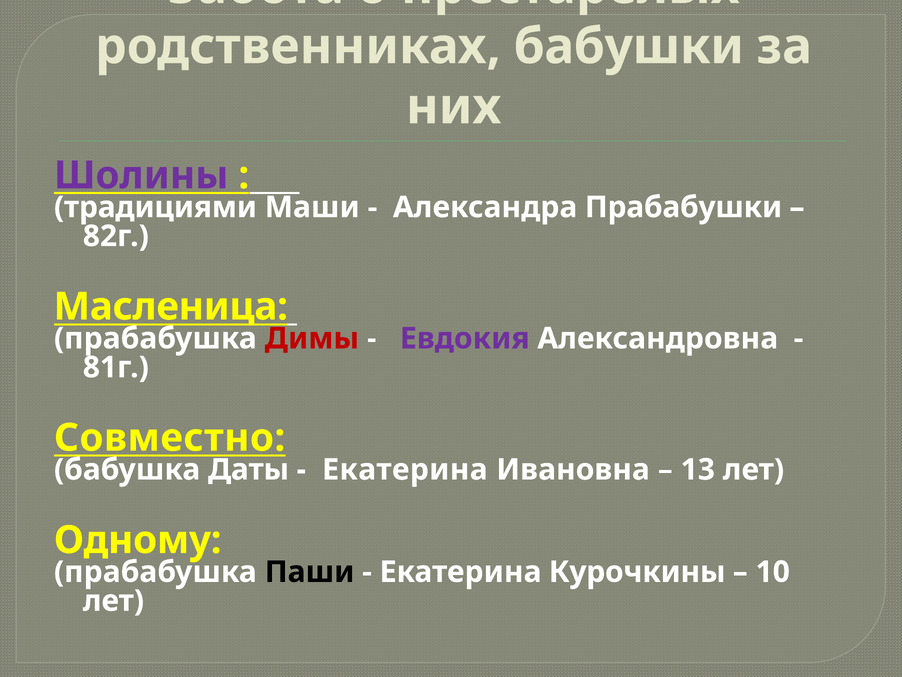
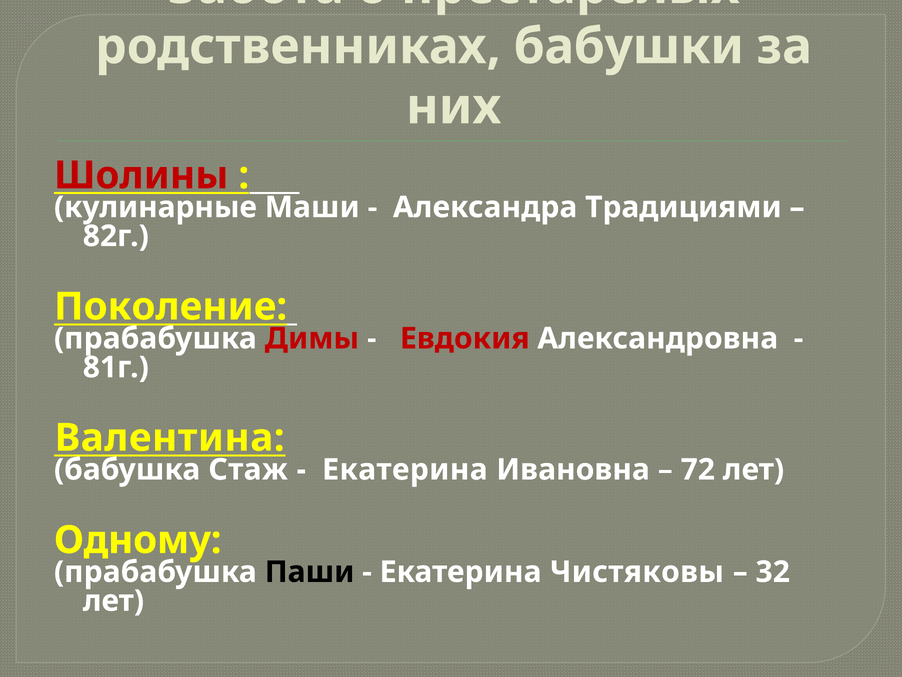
Шолины colour: purple -> red
традициями: традициями -> кулинарные
Прабабушки: Прабабушки -> Традициями
Масленица: Масленица -> Поколение
Евдокия colour: purple -> red
Совместно: Совместно -> Валентина
Даты: Даты -> Стаж
13: 13 -> 72
Курочкины: Курочкины -> Чистяковы
10: 10 -> 32
